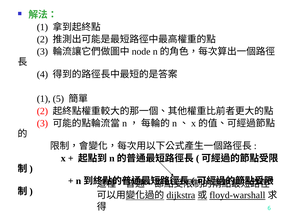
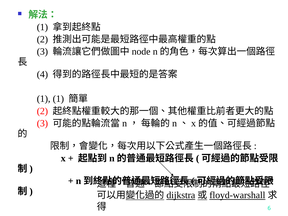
1 5: 5 -> 1
